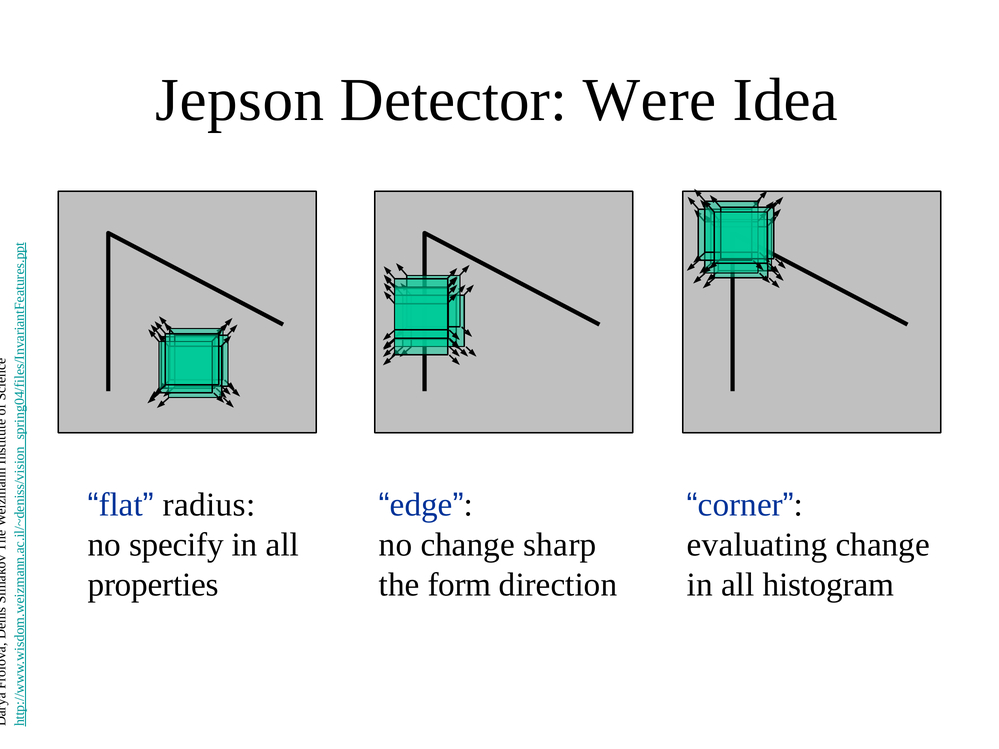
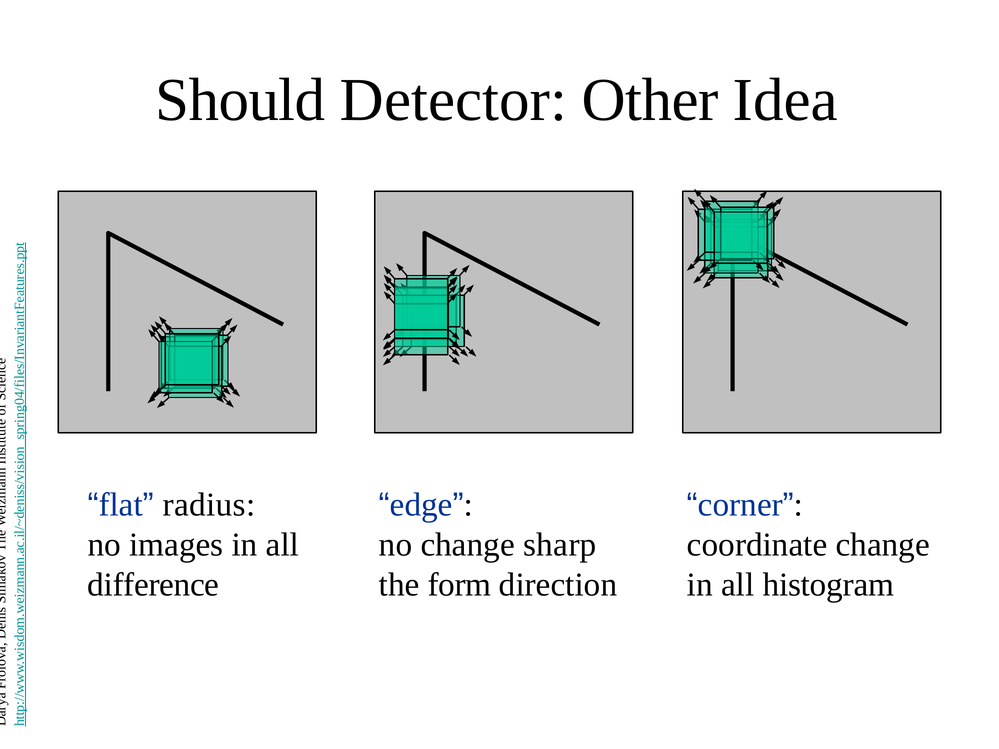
Jepson: Jepson -> Should
Were: Were -> Other
specify: specify -> images
evaluating: evaluating -> coordinate
properties: properties -> difference
